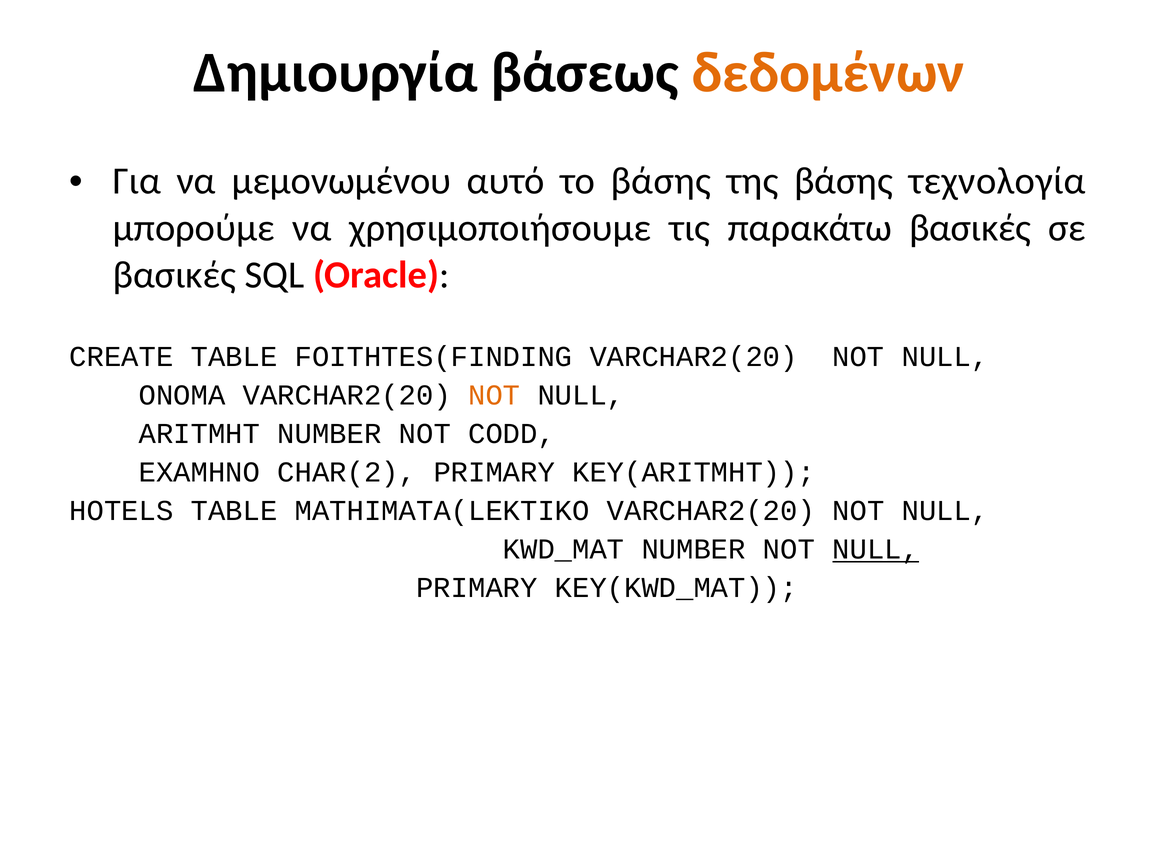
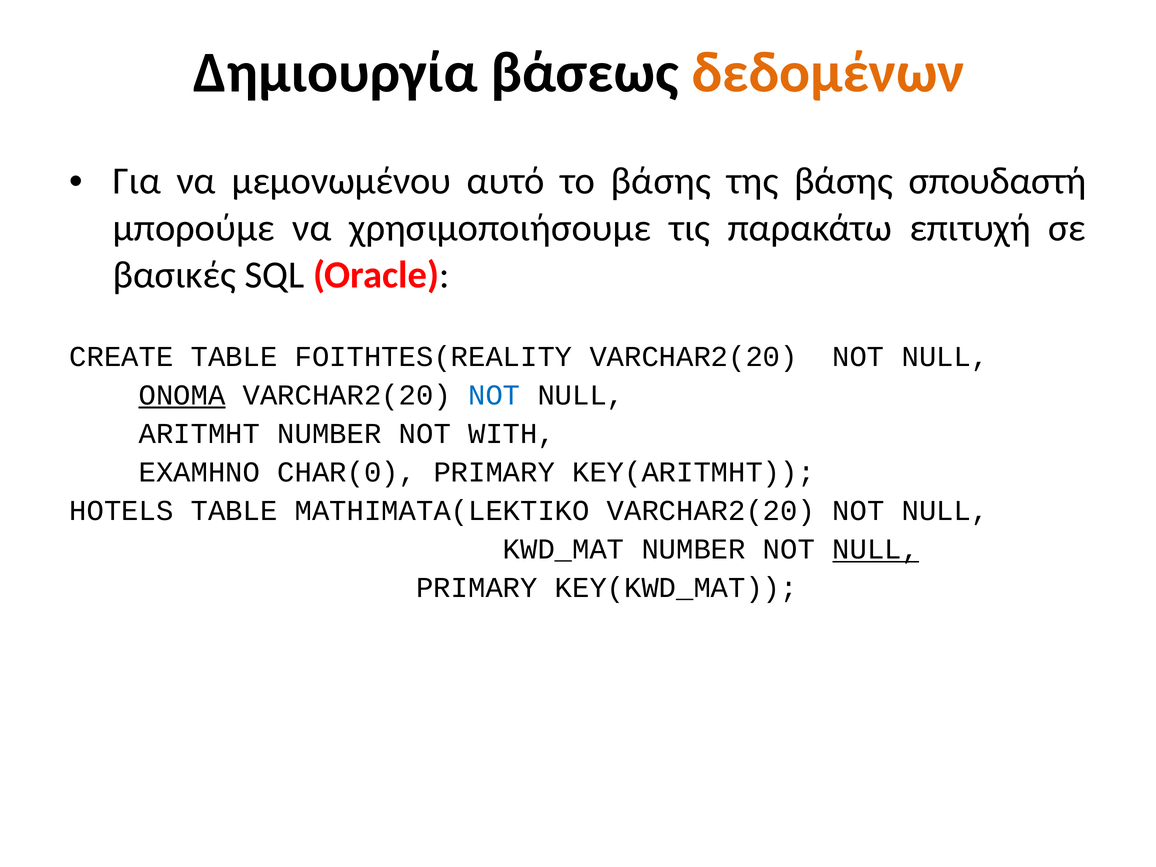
τεχνολογία: τεχνολογία -> σπουδαστή
παρακάτω βασικές: βασικές -> επιτυχή
FOITHTES(FINDING: FOITHTES(FINDING -> FOITHTES(REALITY
ONOMA underline: none -> present
NOT at (494, 395) colour: orange -> blue
CODD: CODD -> WITH
CHAR(2: CHAR(2 -> CHAR(0
